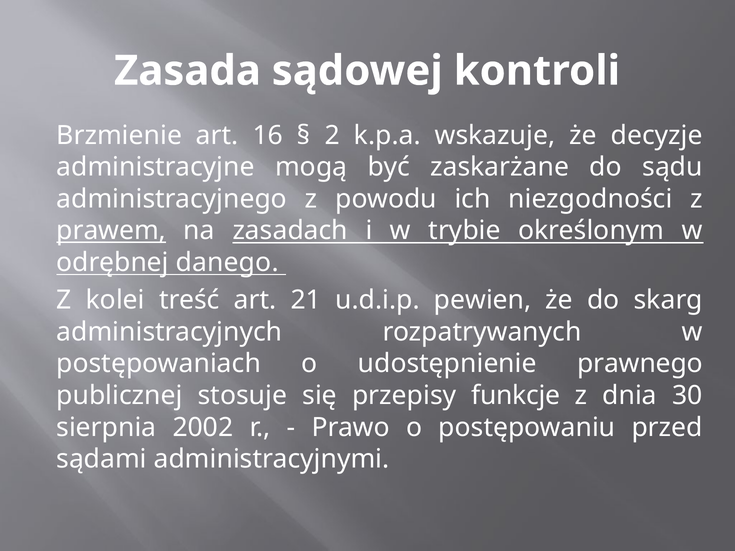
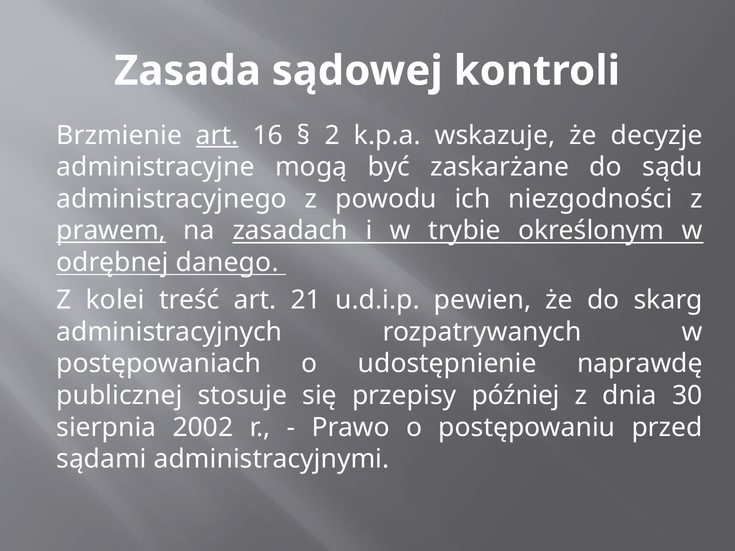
art at (217, 135) underline: none -> present
prawnego: prawnego -> naprawdę
funkcje: funkcje -> później
